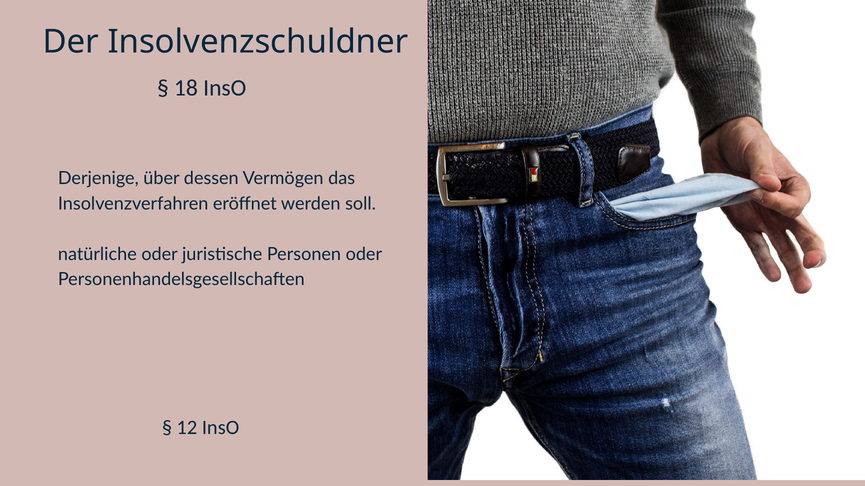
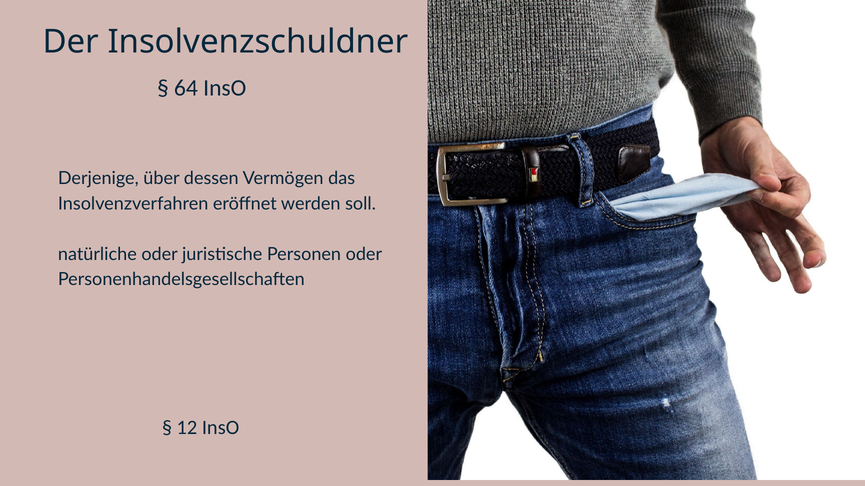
18: 18 -> 64
